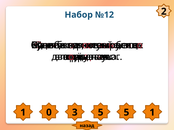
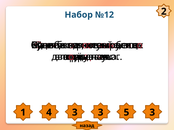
0: 0 -> 4
3 5: 5 -> 3
5 1: 1 -> 3
